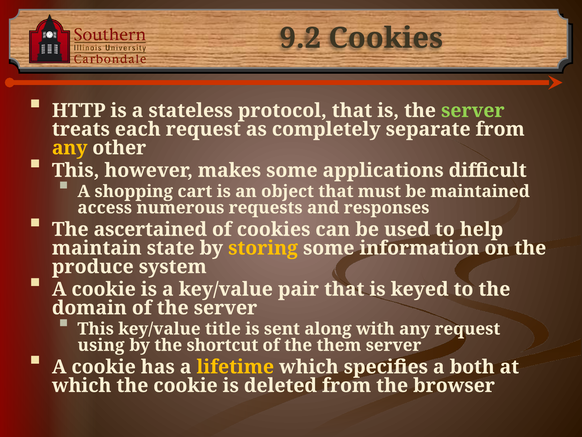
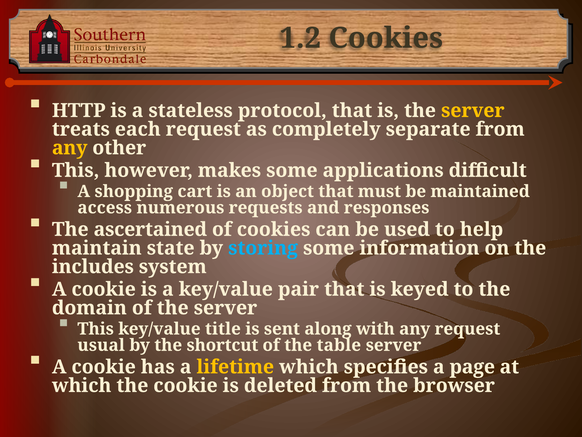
9.2: 9.2 -> 1.2
server at (473, 110) colour: light green -> yellow
storing colour: yellow -> light blue
produce: produce -> includes
using: using -> usual
them: them -> table
both: both -> page
